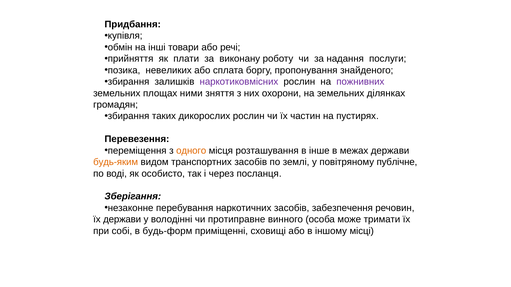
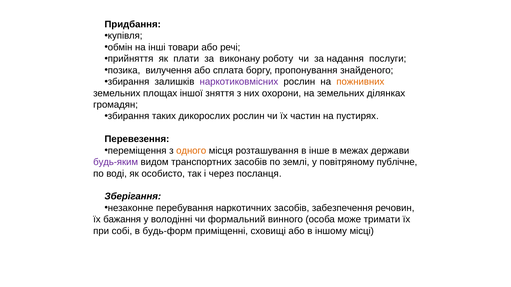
невеликих: невеликих -> вилучення
пожнивних colour: purple -> orange
ними: ними -> іншої
будь-яким colour: orange -> purple
їх держави: держави -> бажання
протиправне: протиправне -> формальний
